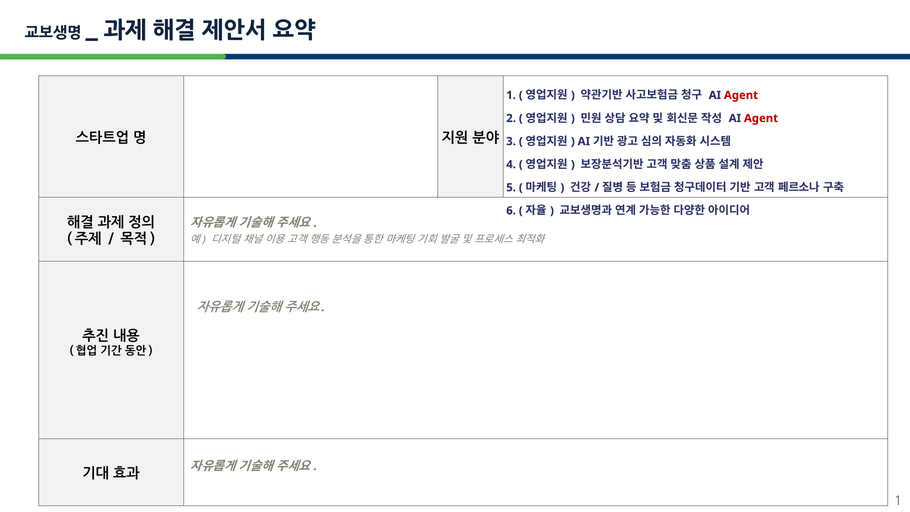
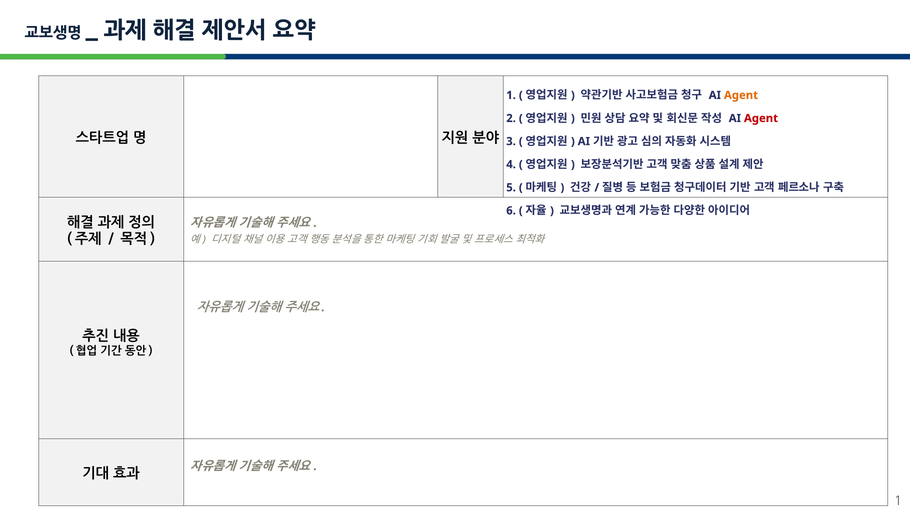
Agent at (741, 95) colour: red -> orange
